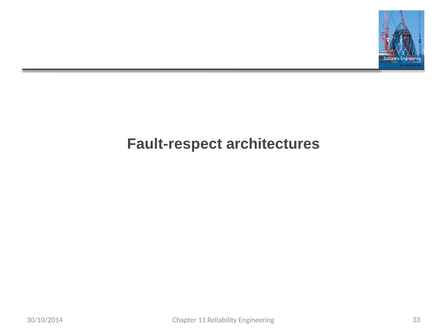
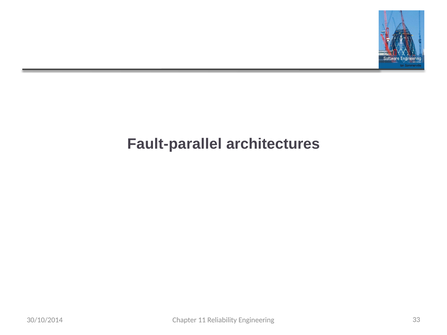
Fault-respect: Fault-respect -> Fault-parallel
